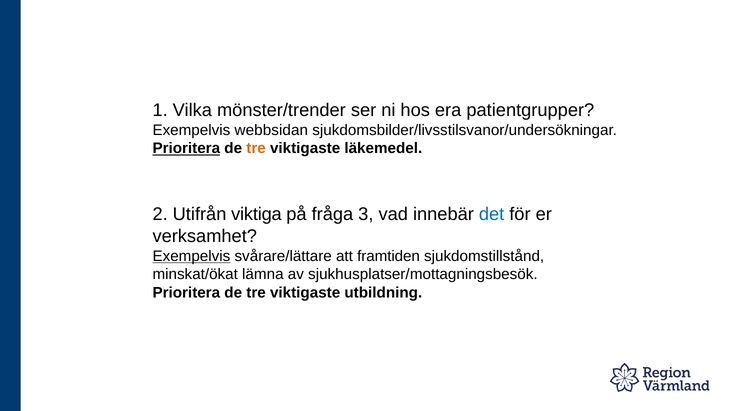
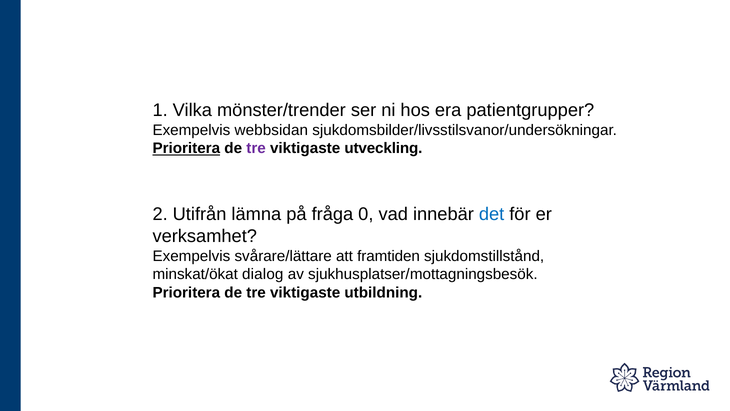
tre at (256, 148) colour: orange -> purple
läkemedel: läkemedel -> utveckling
viktiga: viktiga -> lämna
3: 3 -> 0
Exempelvis at (191, 256) underline: present -> none
lämna: lämna -> dialog
